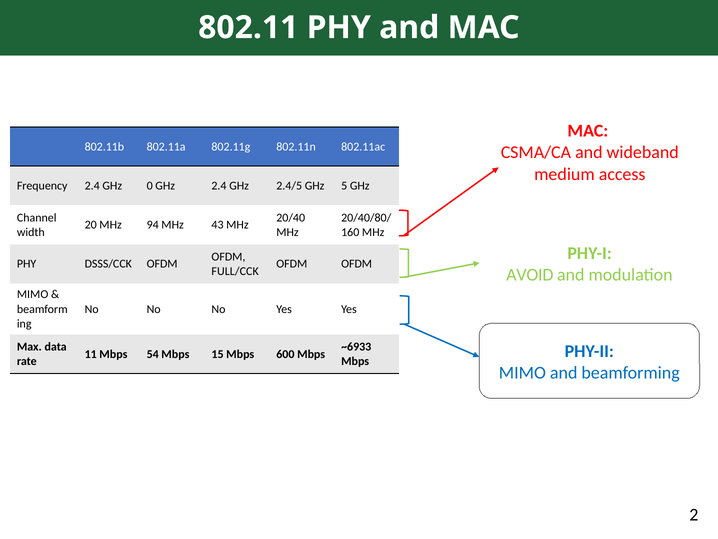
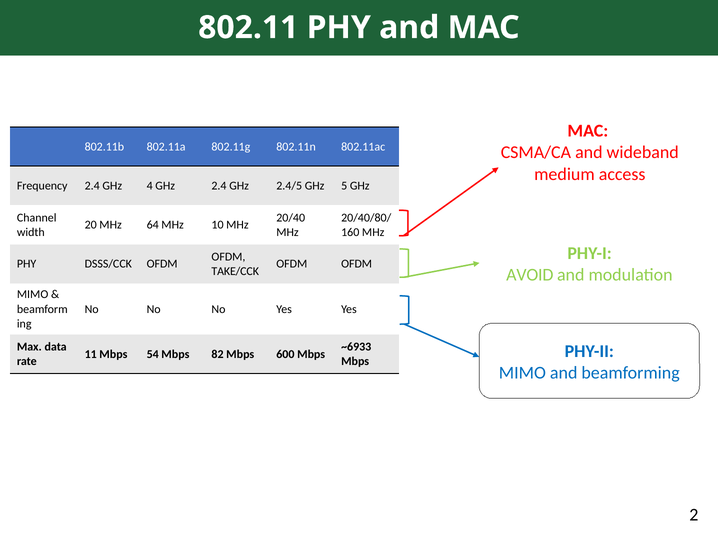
0: 0 -> 4
94: 94 -> 64
43: 43 -> 10
FULL/CCK: FULL/CCK -> TAKE/CCK
15: 15 -> 82
